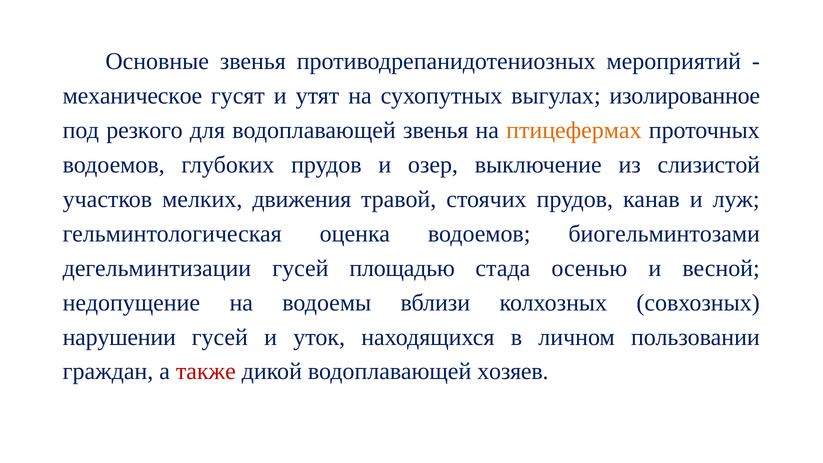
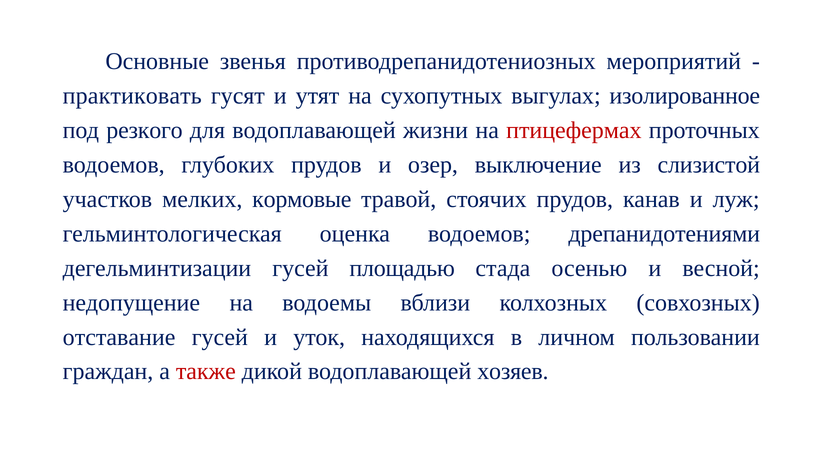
механическое: механическое -> практиковать
водоплавающей звенья: звенья -> жизни
птицефермах colour: orange -> red
движения: движения -> кормовые
биогельминтозами: биогельминтозами -> дрепанидотениями
нарушении: нарушении -> отставание
